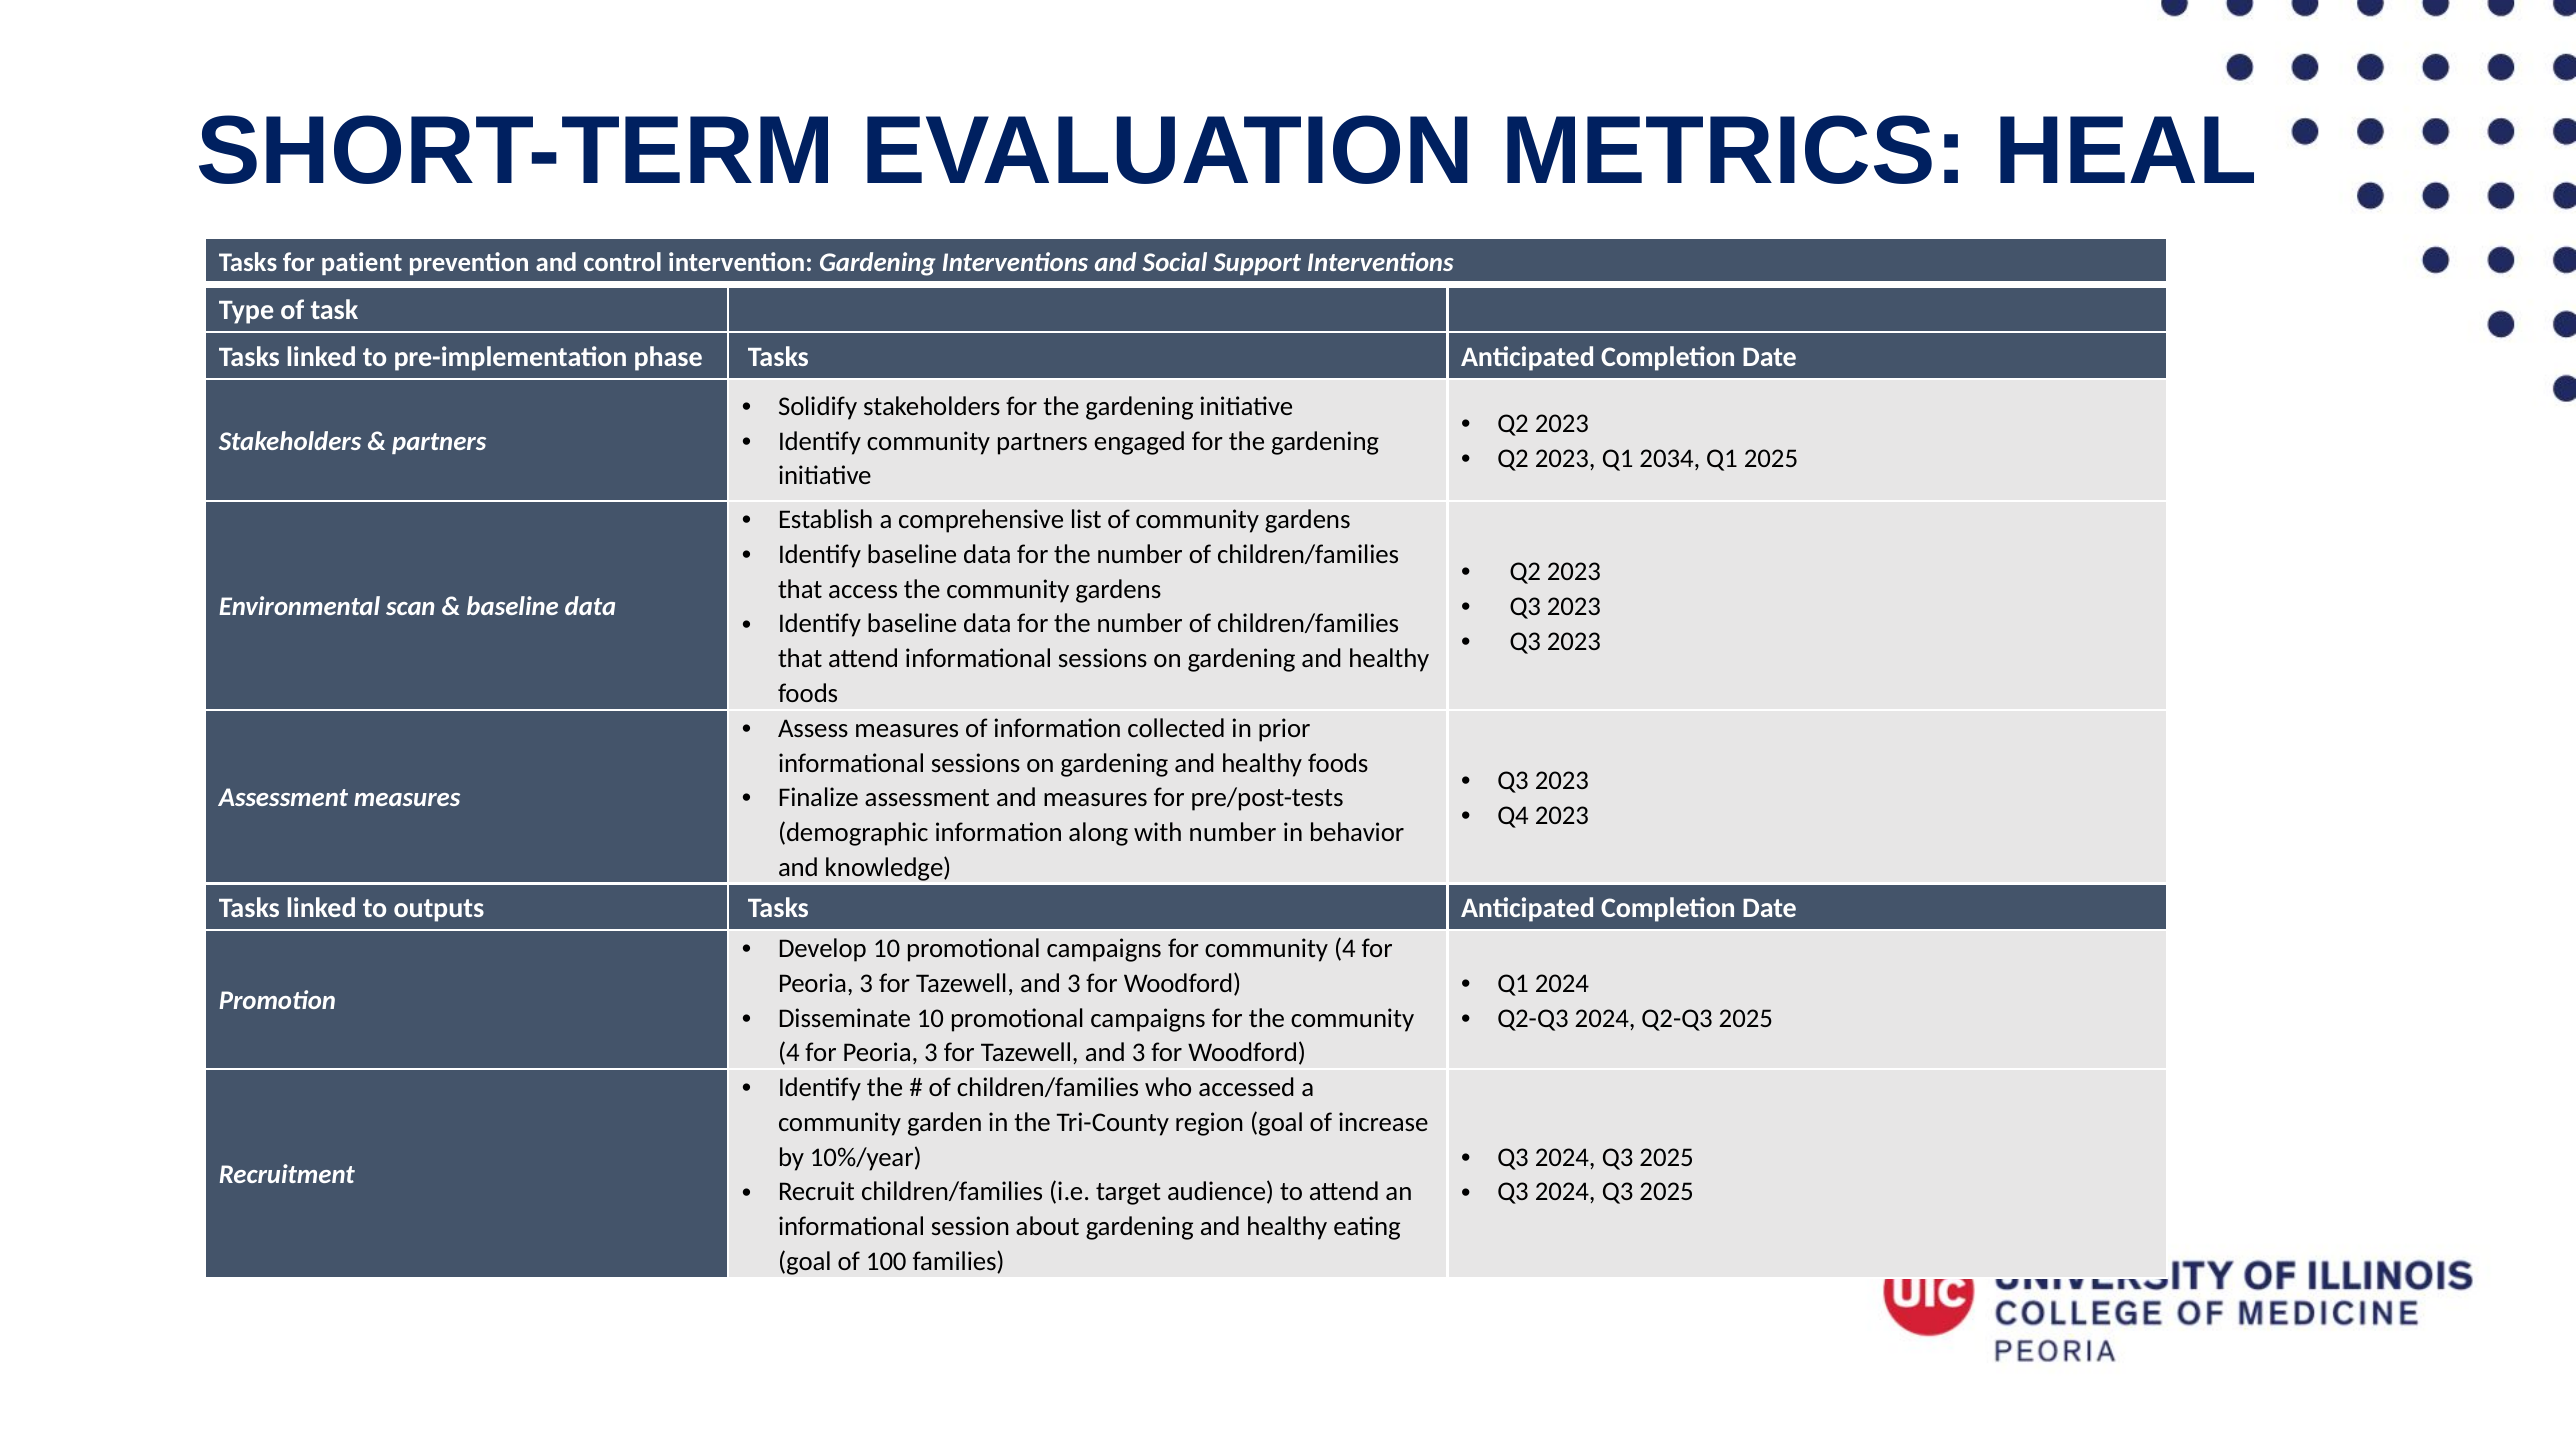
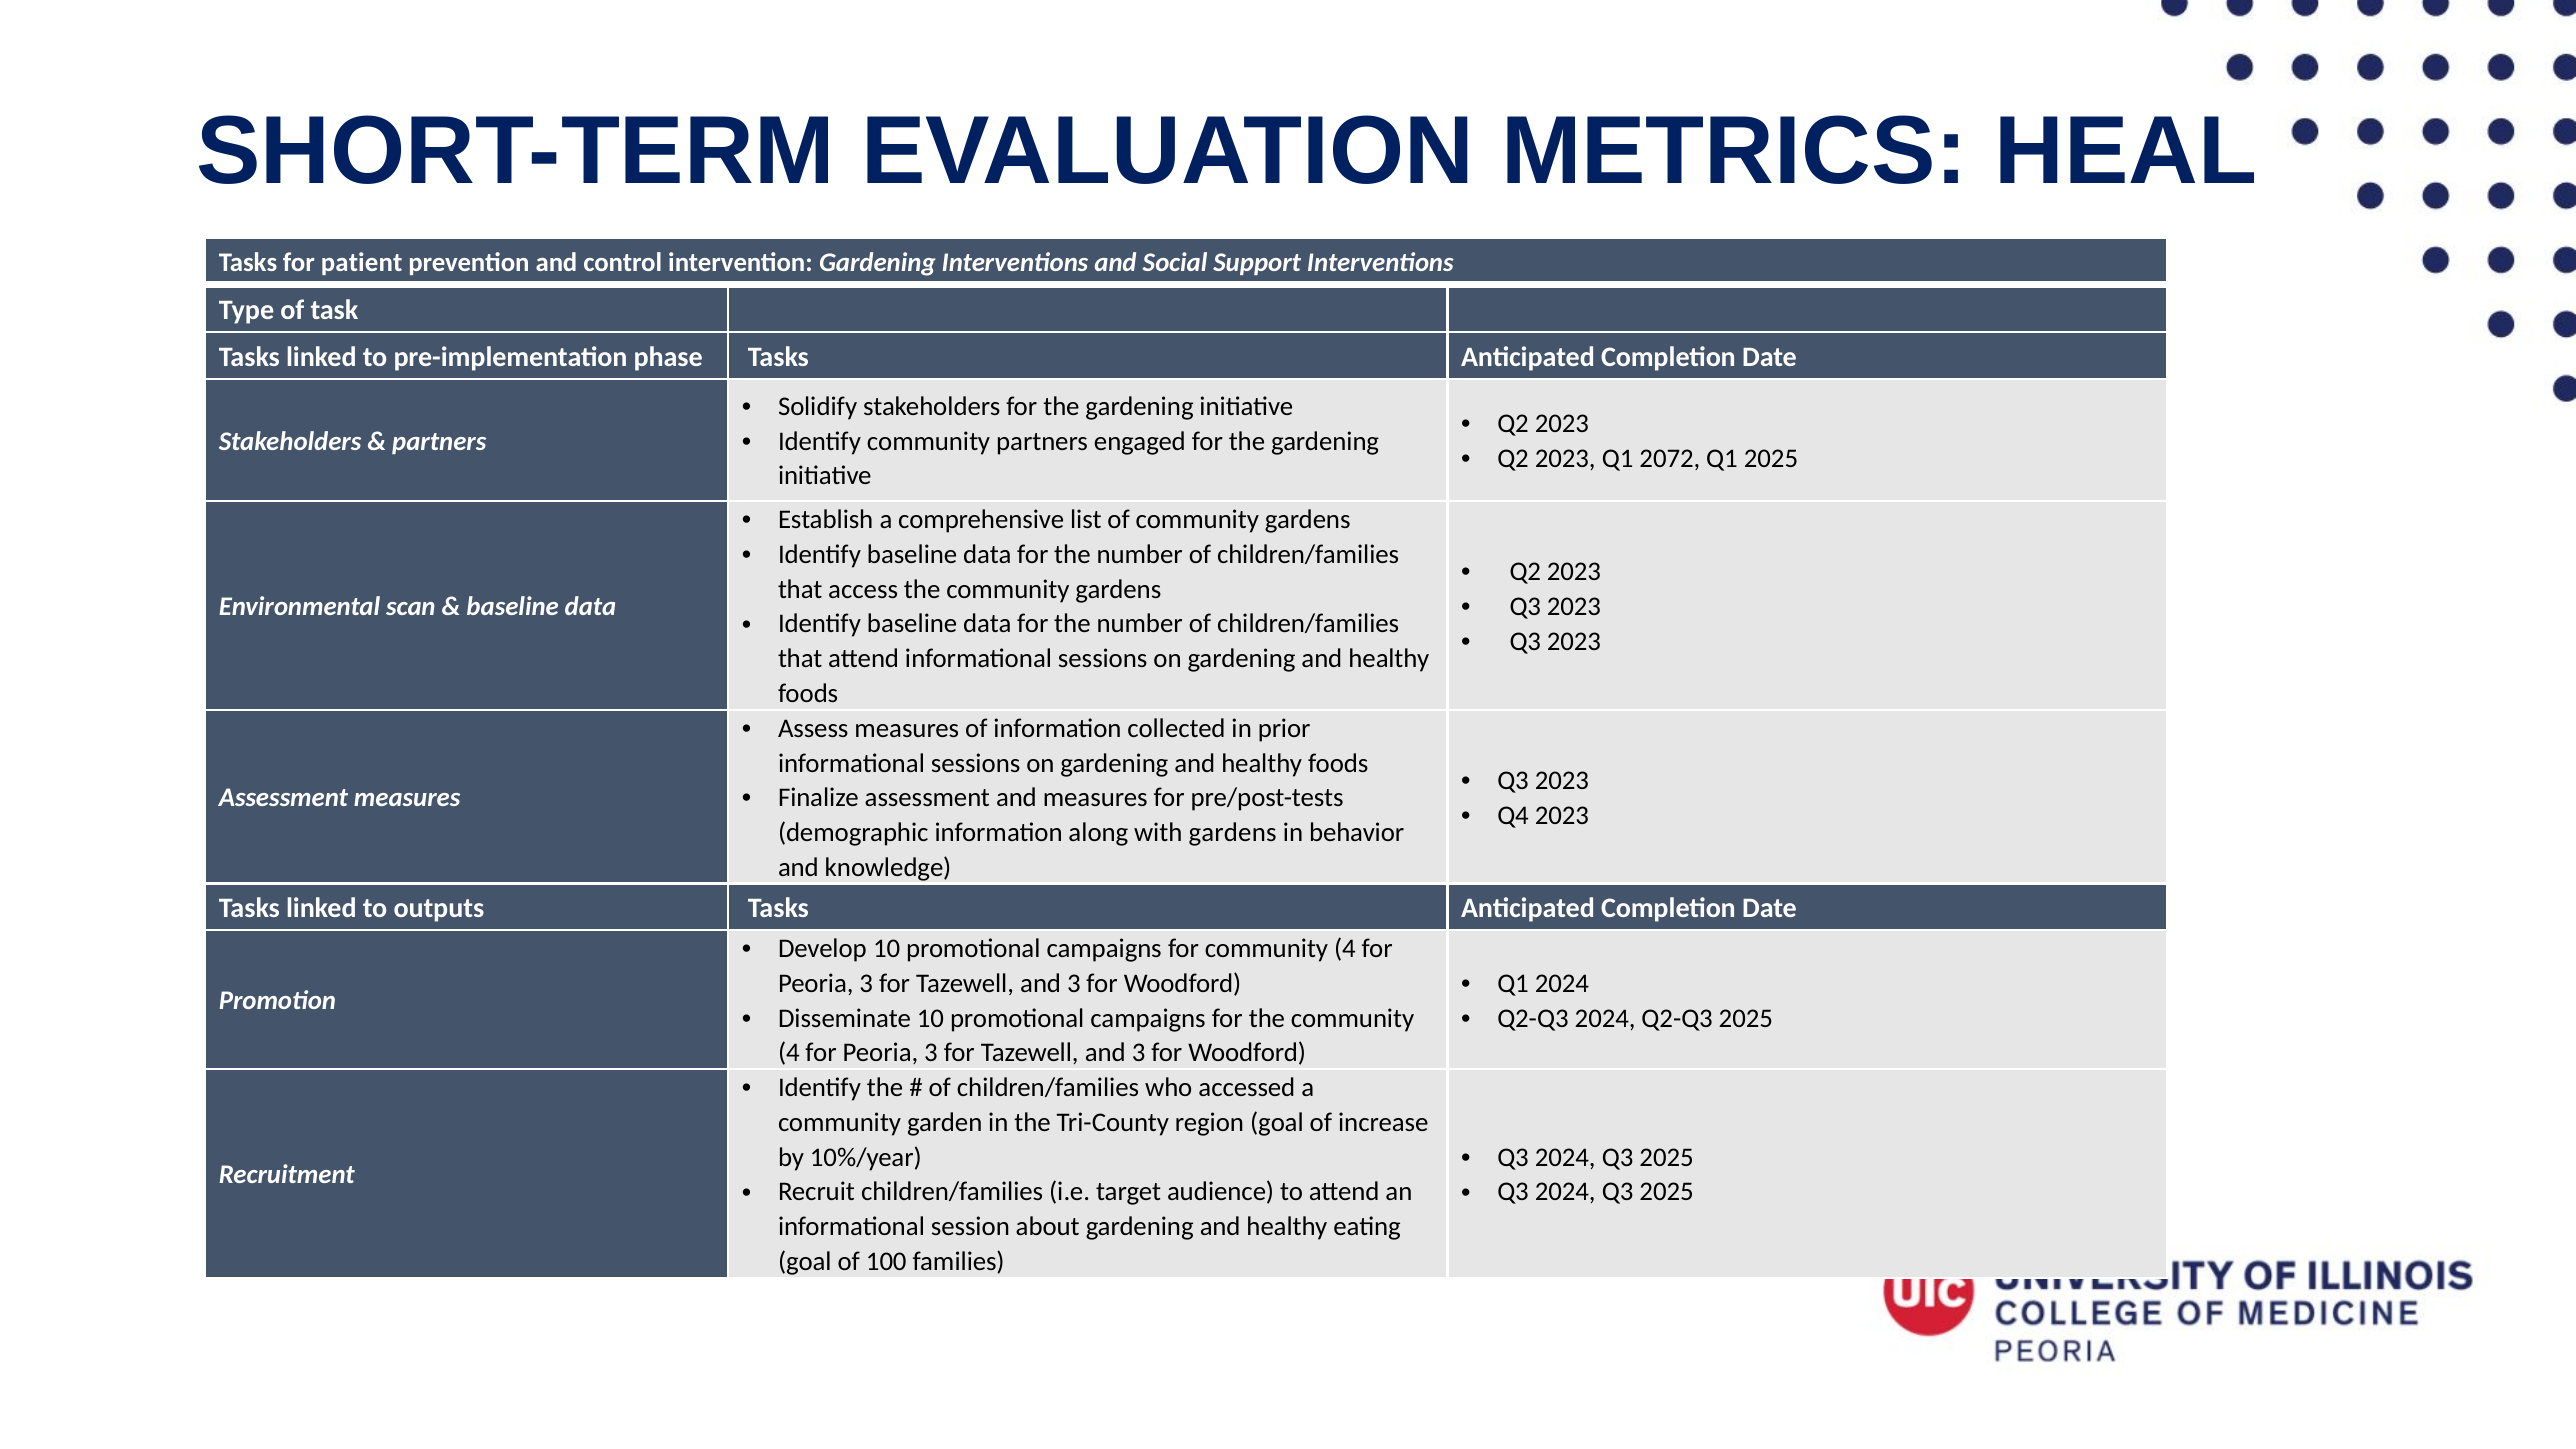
2034: 2034 -> 2072
with number: number -> gardens
